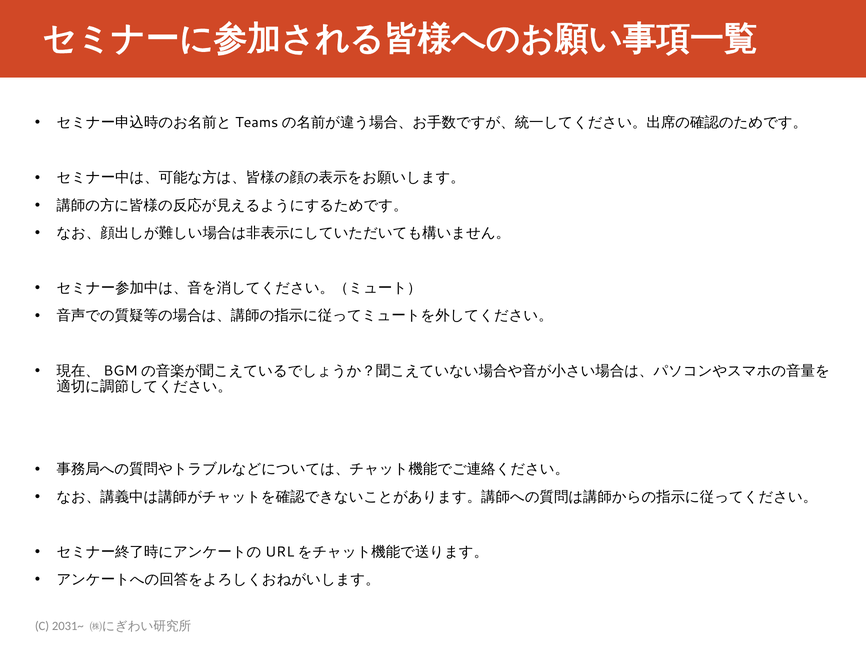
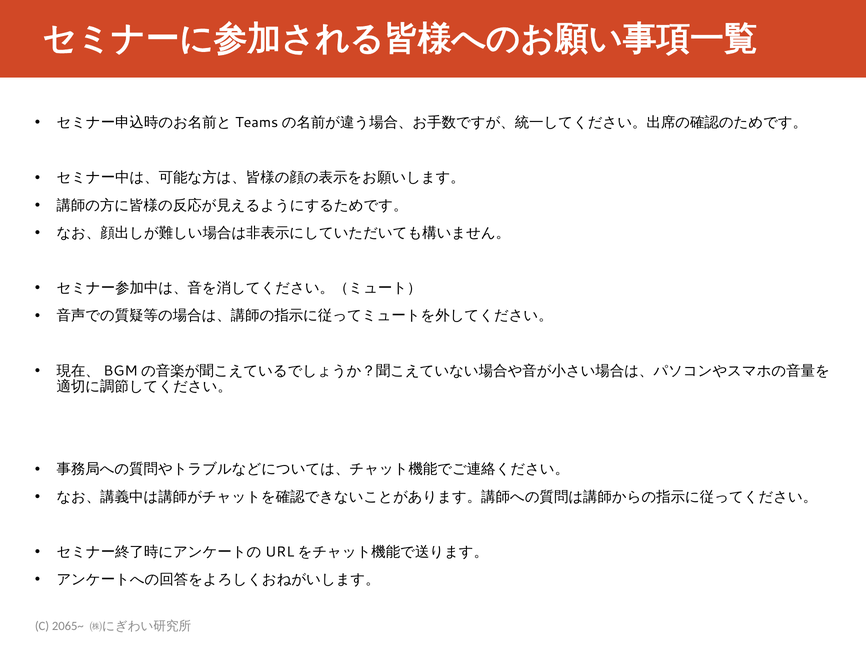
2031~: 2031~ -> 2065~
